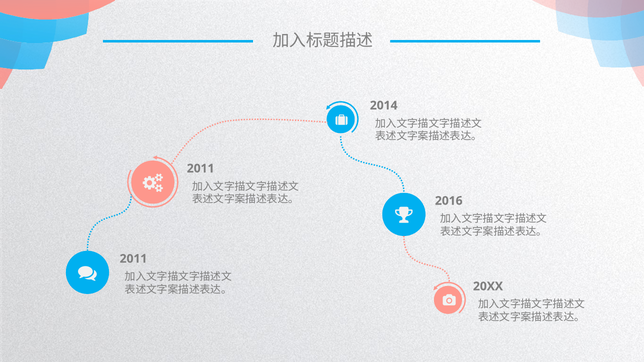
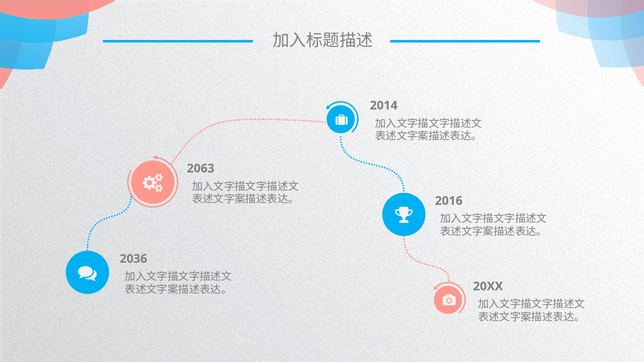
2011 at (201, 169): 2011 -> 2063
2011 at (133, 259): 2011 -> 2036
